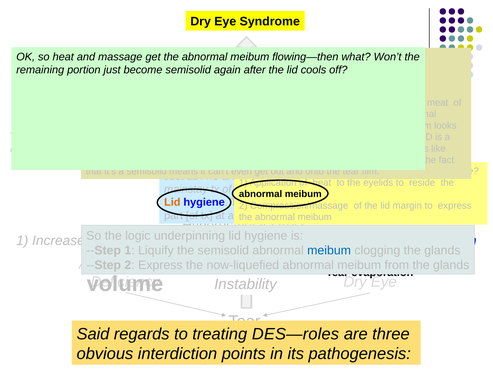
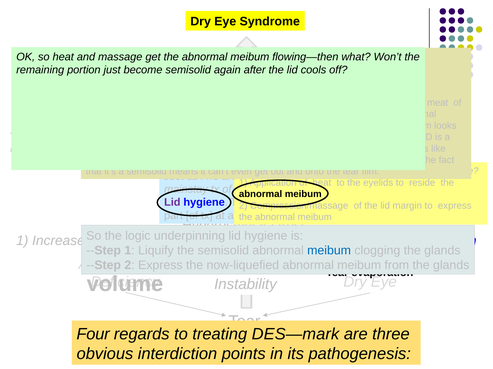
Lid at (172, 203) colour: orange -> purple
Said: Said -> Four
DES—roles: DES—roles -> DES—mark
